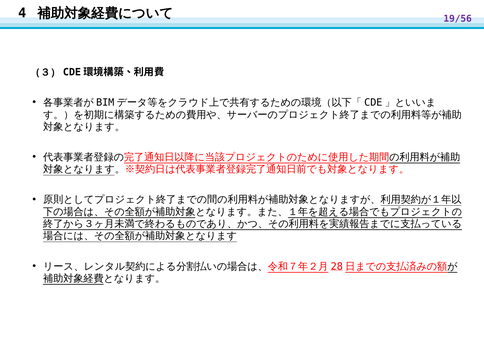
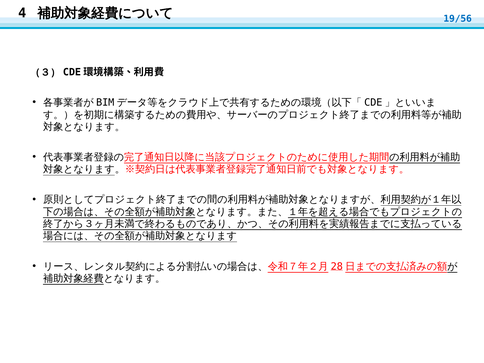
19/56 colour: purple -> blue
